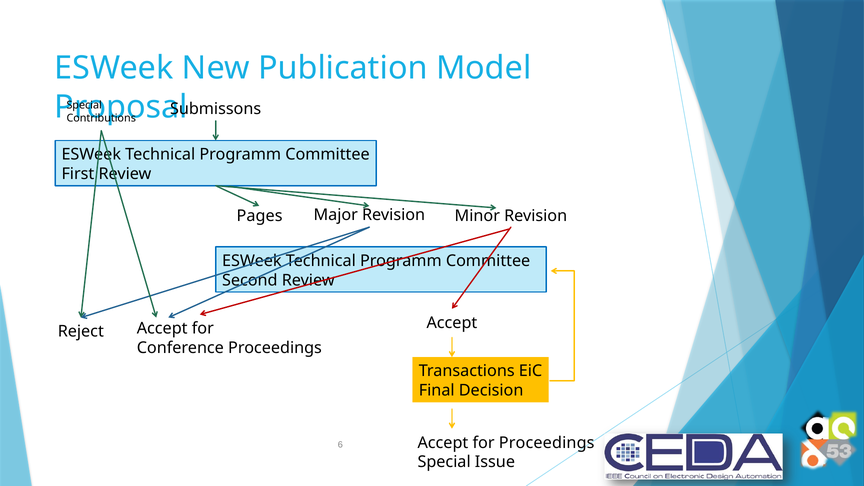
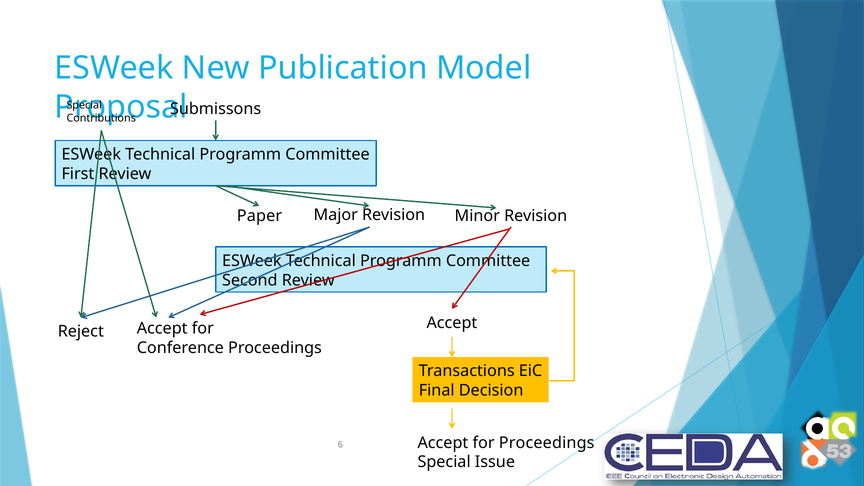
Pages: Pages -> Paper
